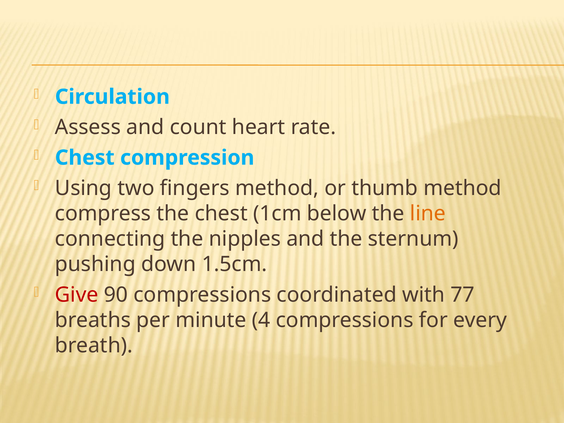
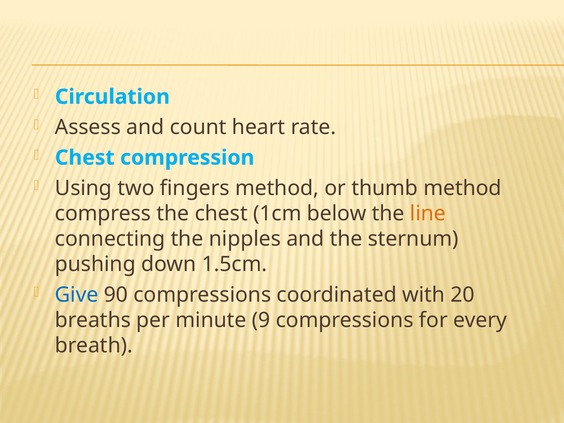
Give colour: red -> blue
77: 77 -> 20
4: 4 -> 9
